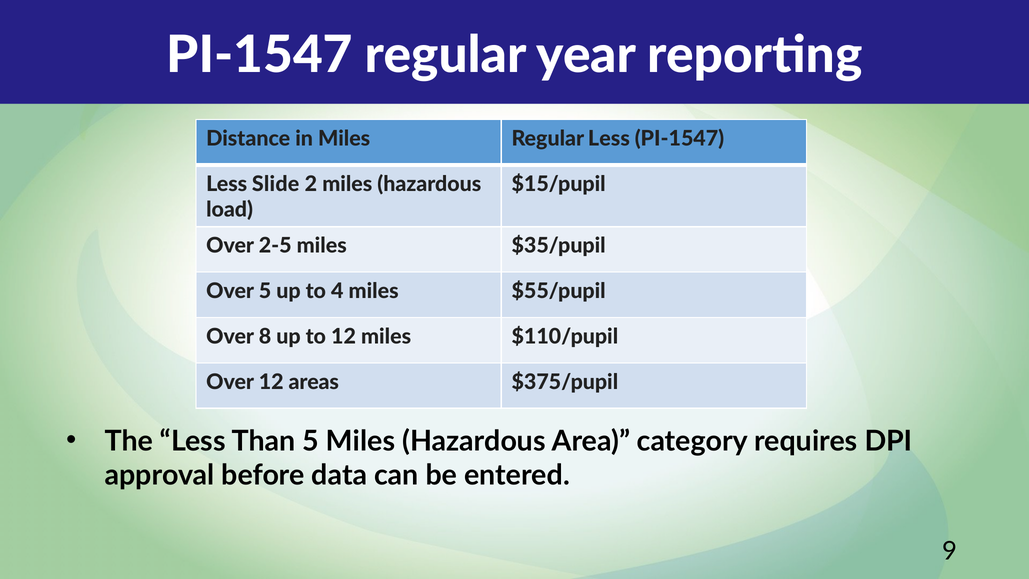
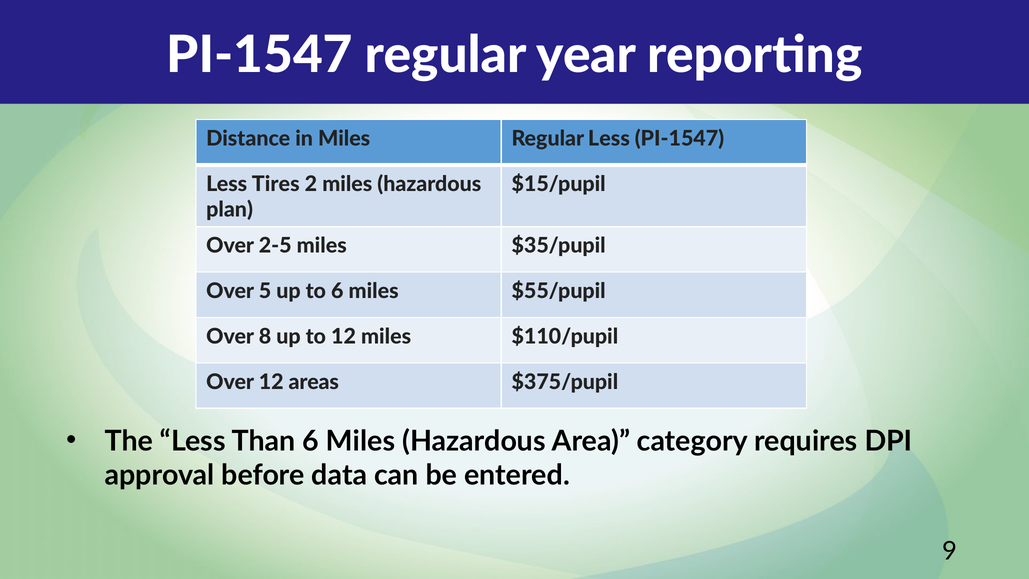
Slide: Slide -> Tires
load: load -> plan
to 4: 4 -> 6
Than 5: 5 -> 6
